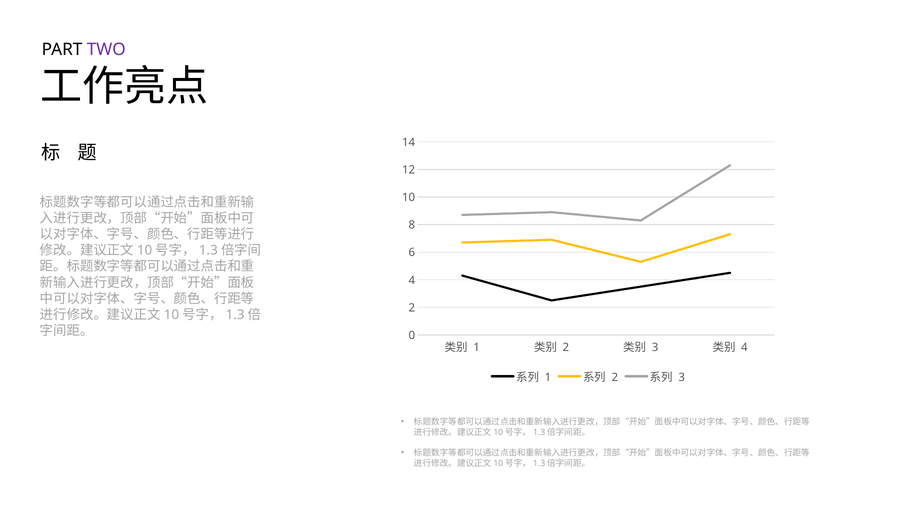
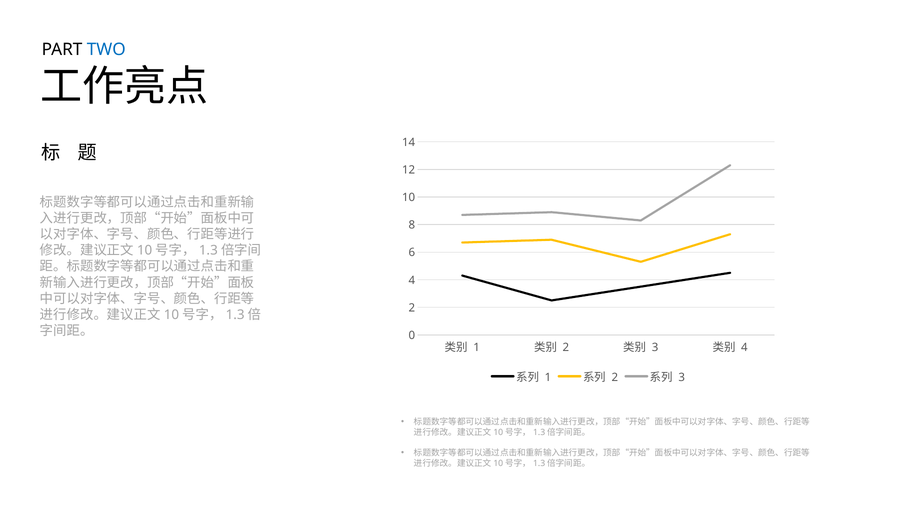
TWO colour: purple -> blue
